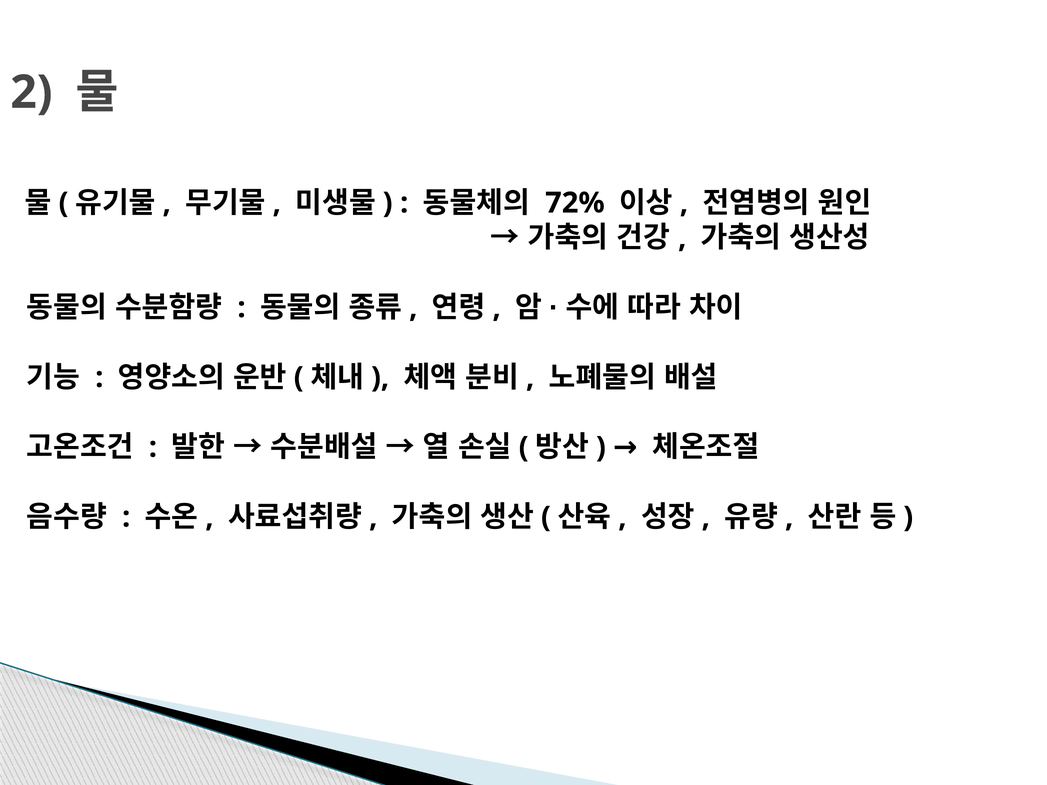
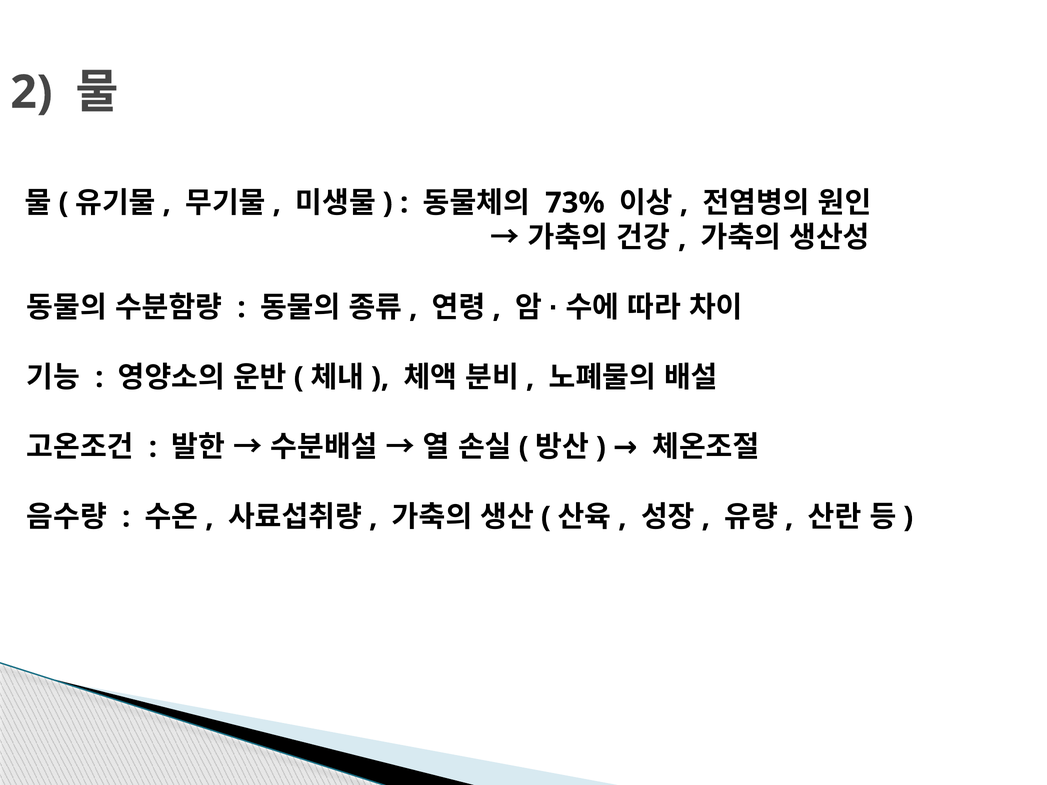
72%: 72% -> 73%
